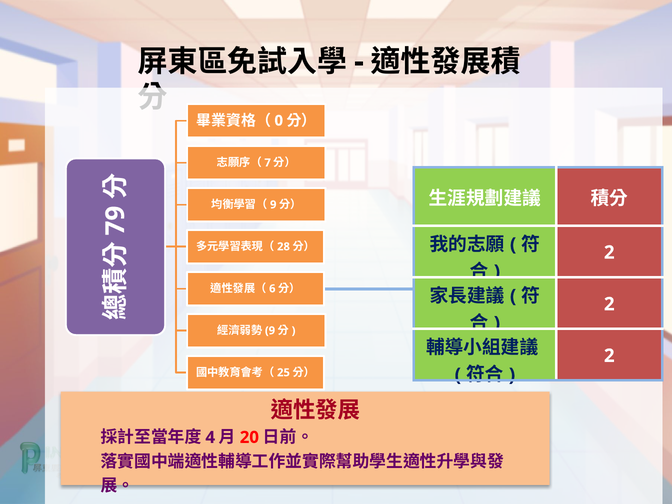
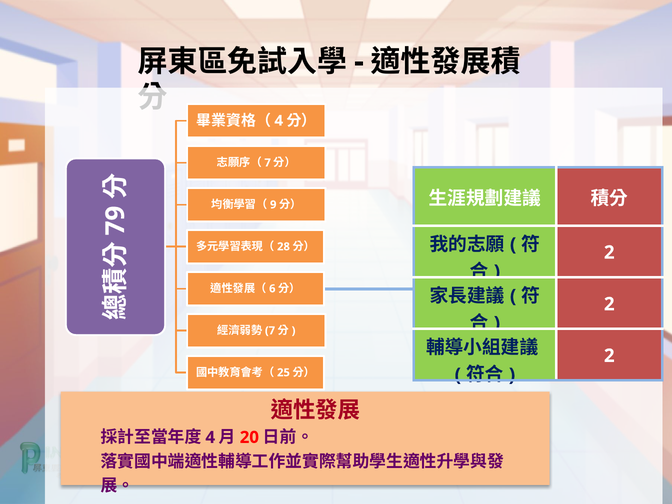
0 at (279, 121): 0 -> 4
9 at (270, 331): 9 -> 7
